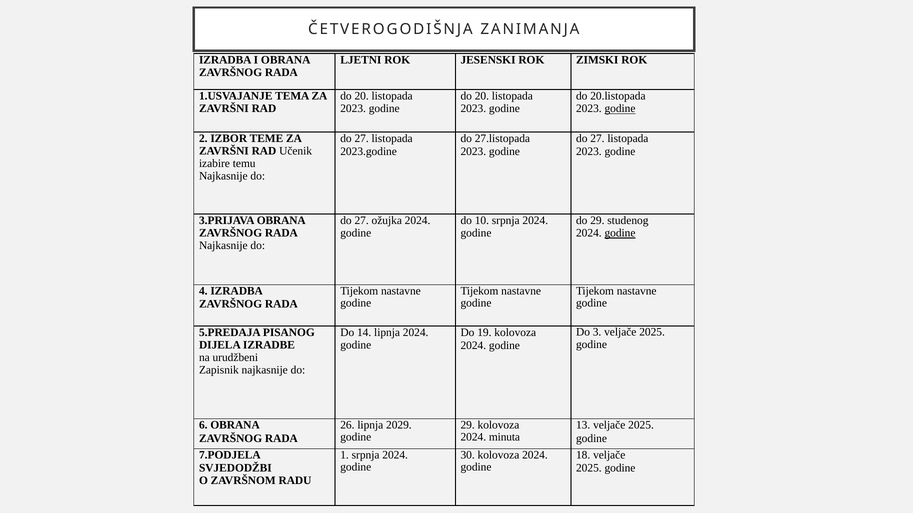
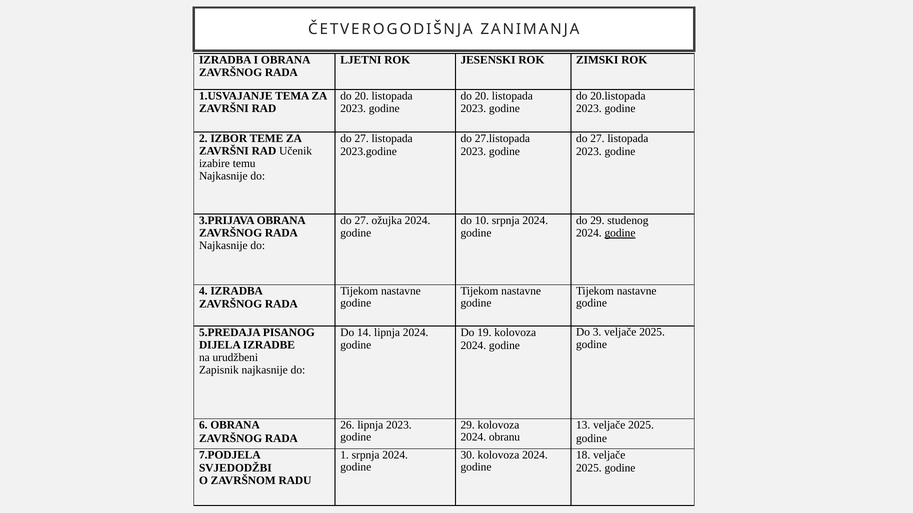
godine at (620, 109) underline: present -> none
lipnja 2029: 2029 -> 2023
minuta: minuta -> obranu
